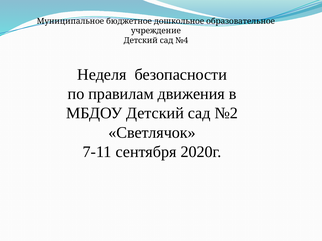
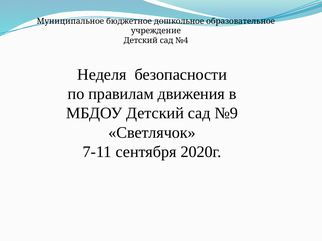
№2: №2 -> №9
